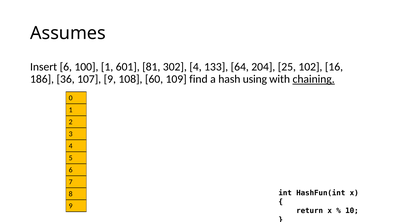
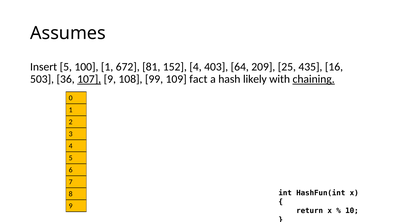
Insert 6: 6 -> 5
601: 601 -> 672
302: 302 -> 152
133: 133 -> 403
204: 204 -> 209
102: 102 -> 435
186: 186 -> 503
107 underline: none -> present
60: 60 -> 99
find: find -> fact
using: using -> likely
